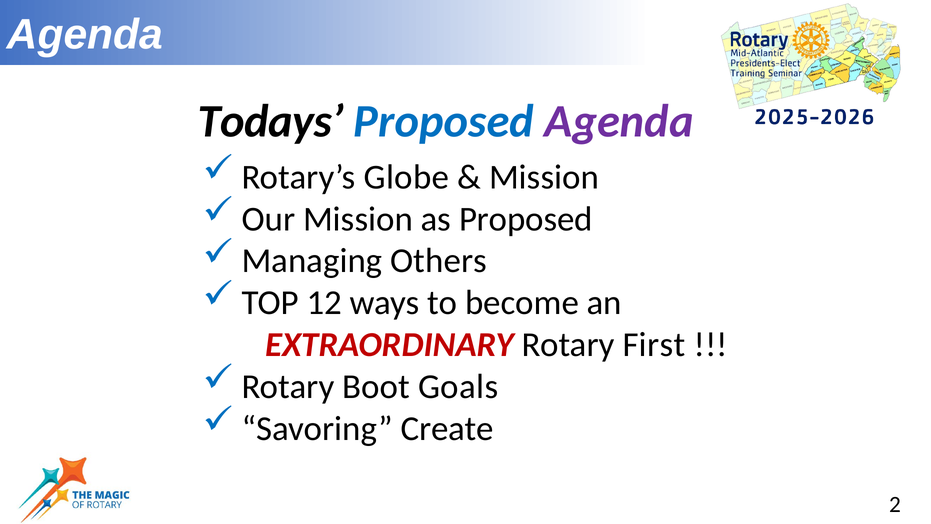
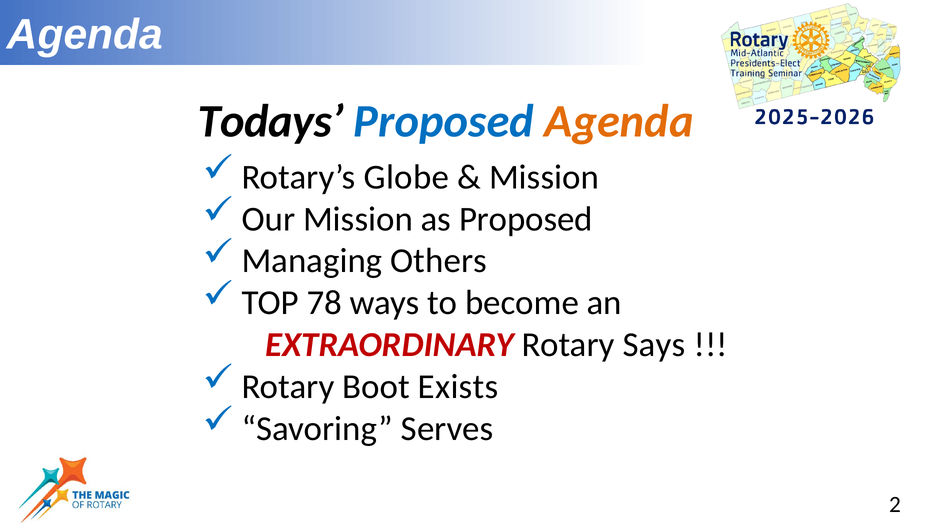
Agenda at (619, 121) colour: purple -> orange
12: 12 -> 78
First: First -> Says
Goals: Goals -> Exists
Create: Create -> Serves
